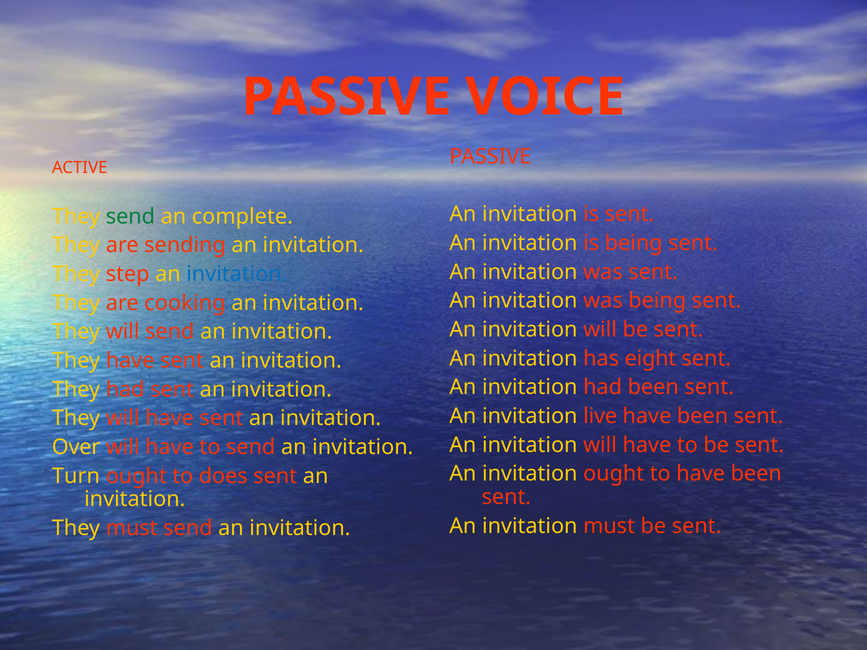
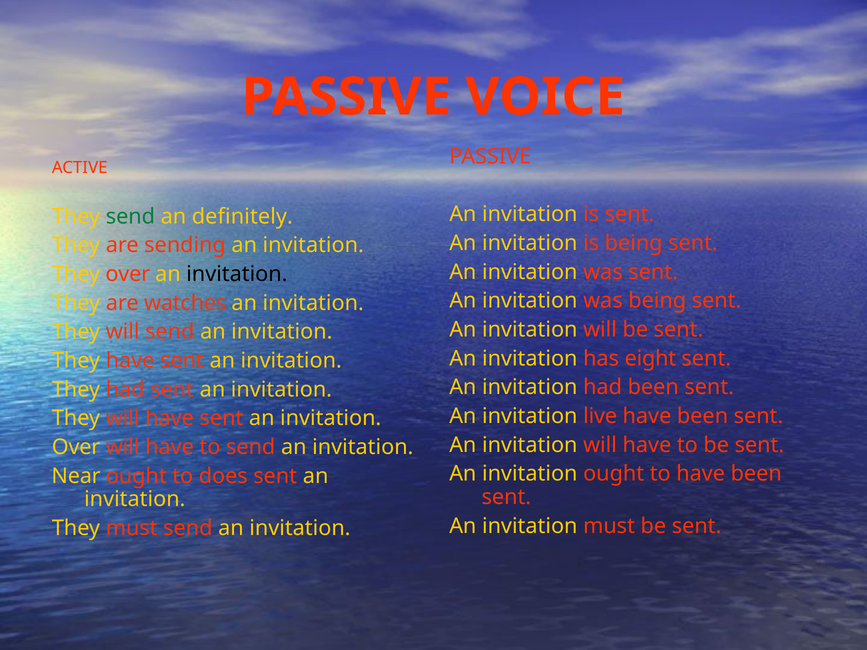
complete: complete -> definitely
They step: step -> over
invitation at (237, 274) colour: blue -> black
cooking: cooking -> watches
Turn: Turn -> Near
